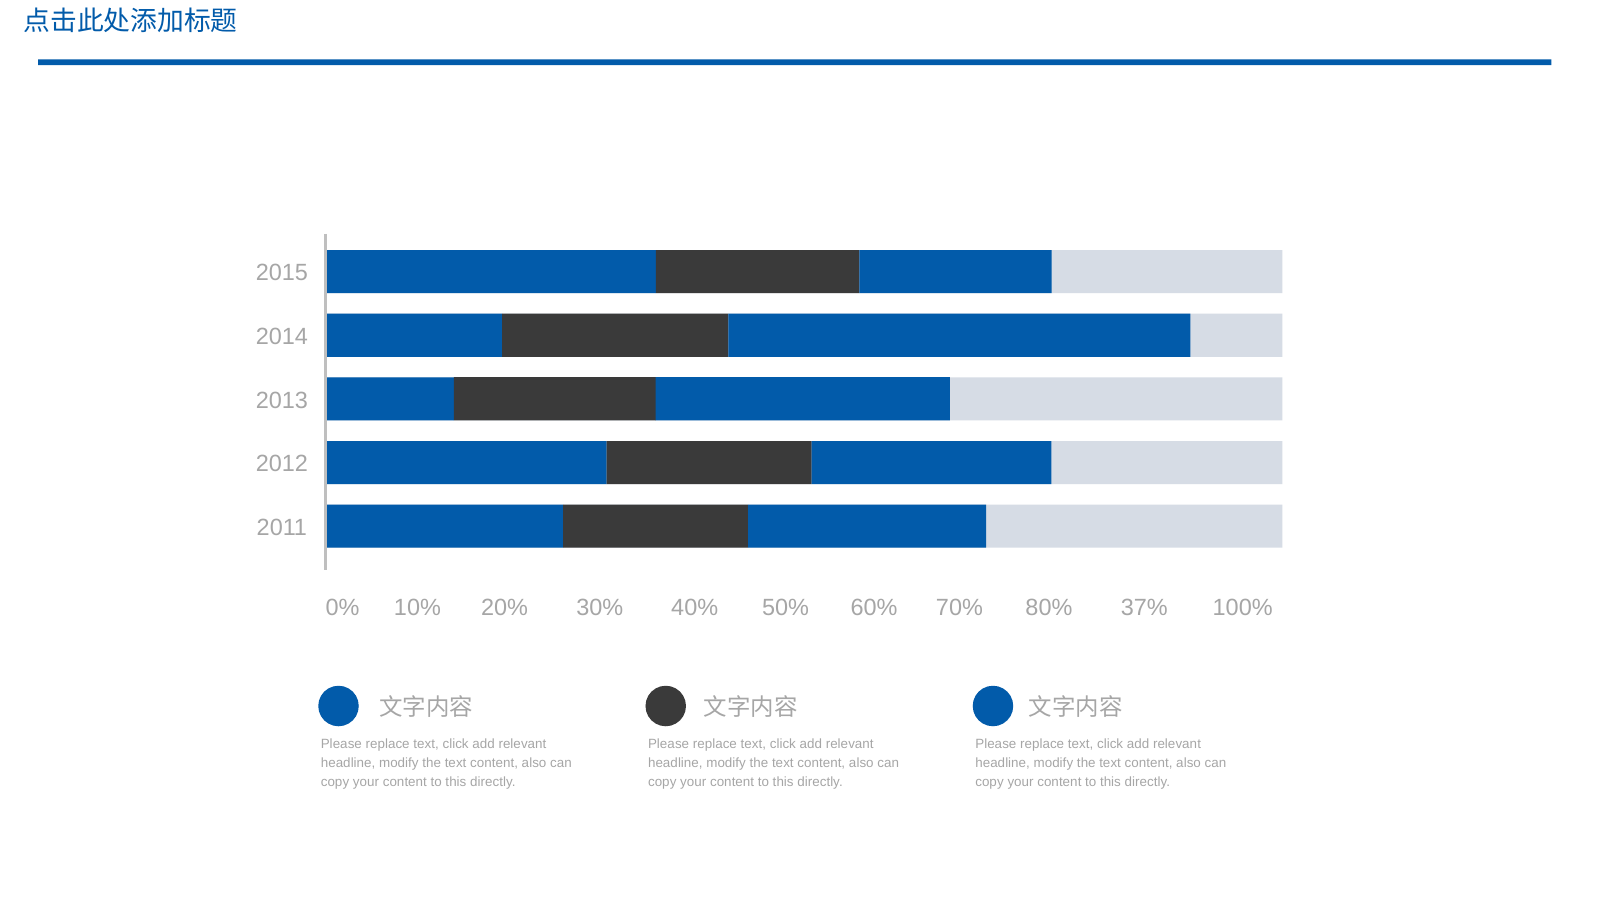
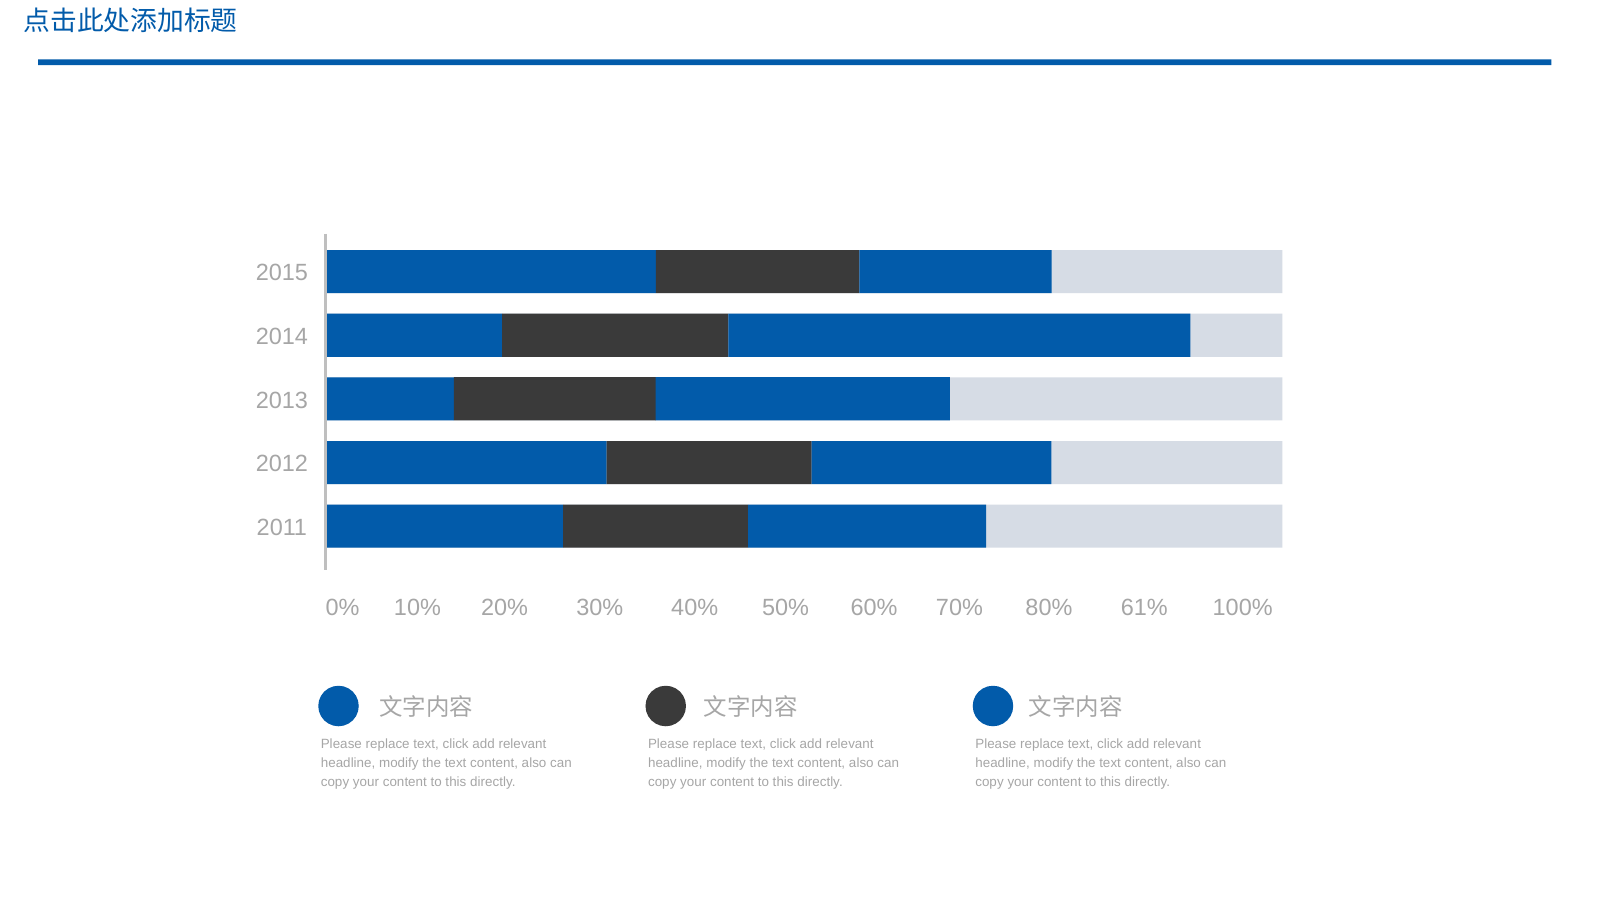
37%: 37% -> 61%
